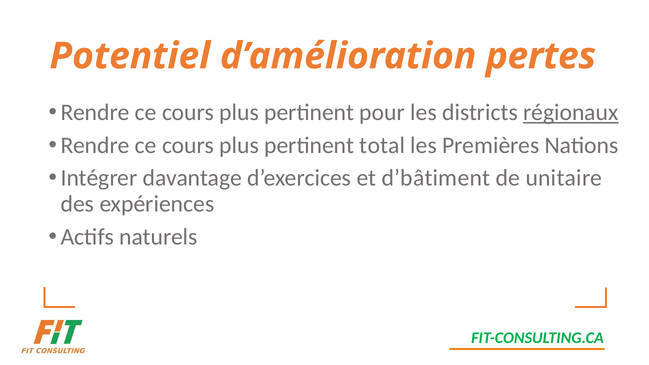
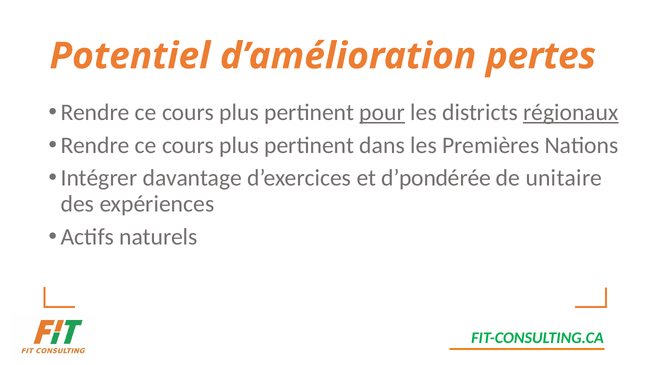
pour underline: none -> present
total: total -> dans
d’bâtiment: d’bâtiment -> d’pondérée
